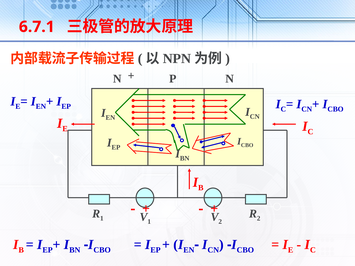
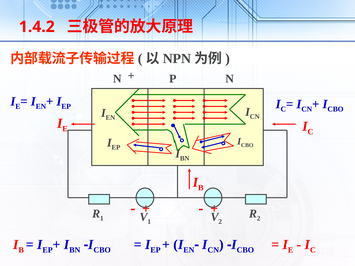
6.7.1: 6.7.1 -> 1.4.2
